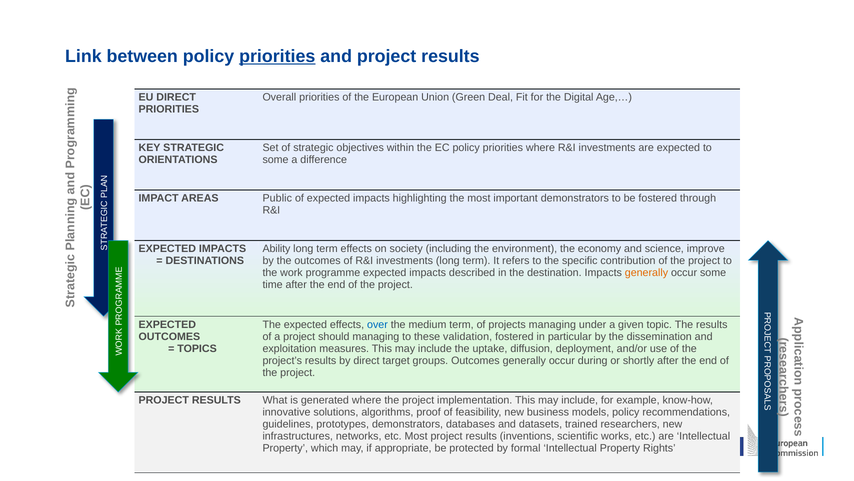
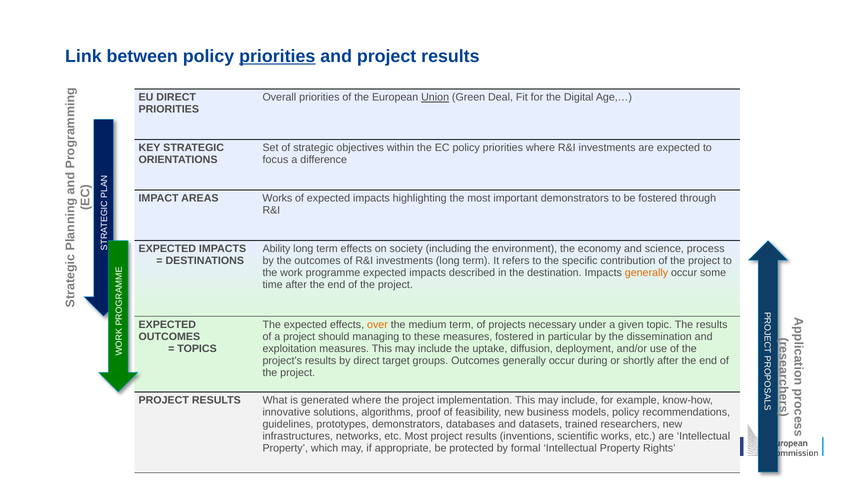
Union underline: none -> present
some at (276, 160): some -> focus
AREAS Public: Public -> Works
improve: improve -> process
over colour: blue -> orange
projects managing: managing -> necessary
these validation: validation -> measures
